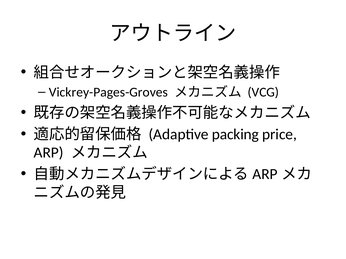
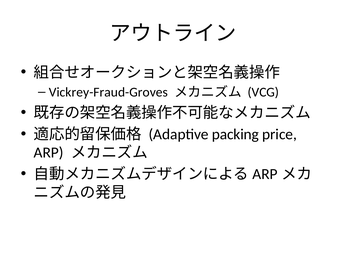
Vickrey-Pages-Groves: Vickrey-Pages-Groves -> Vickrey-Fraud-Groves
